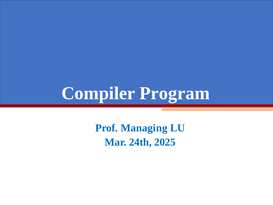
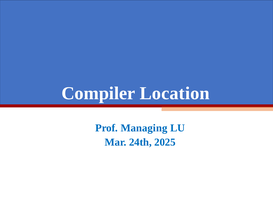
Program: Program -> Location
